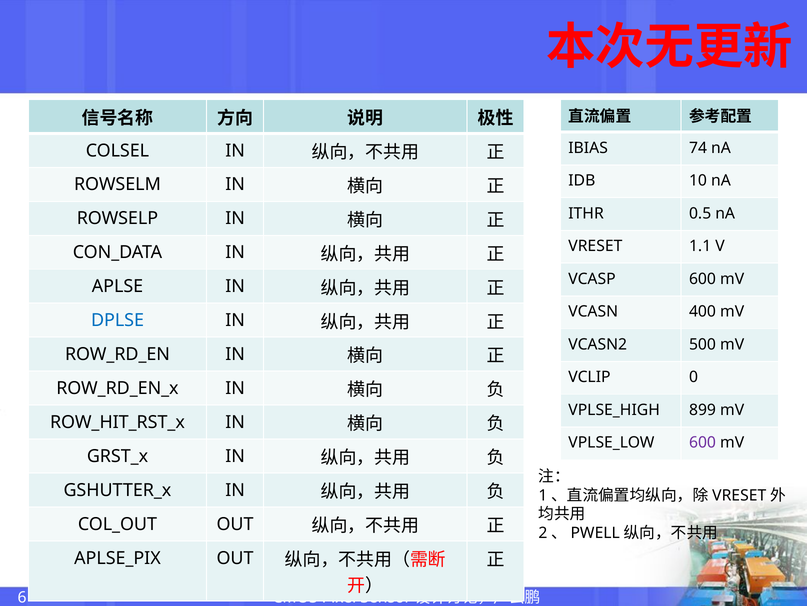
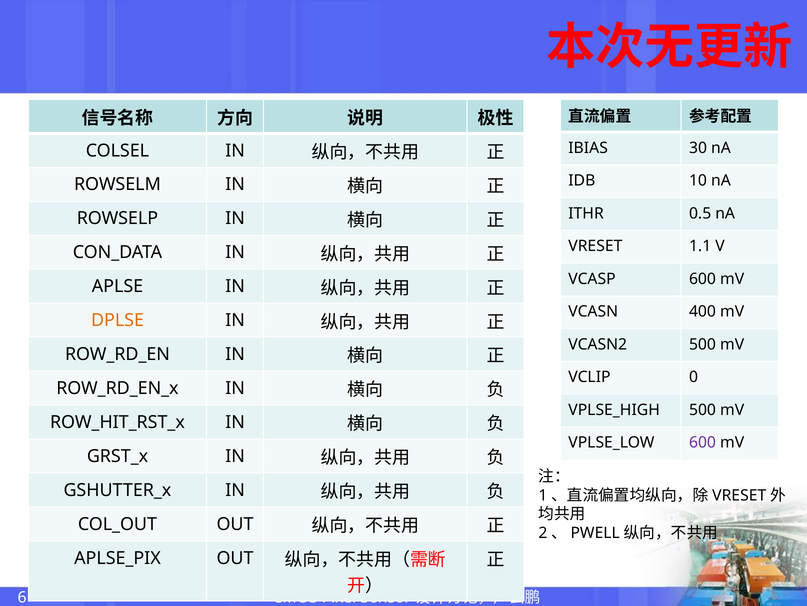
74: 74 -> 30
DPLSE colour: blue -> orange
899 at (703, 409): 899 -> 500
